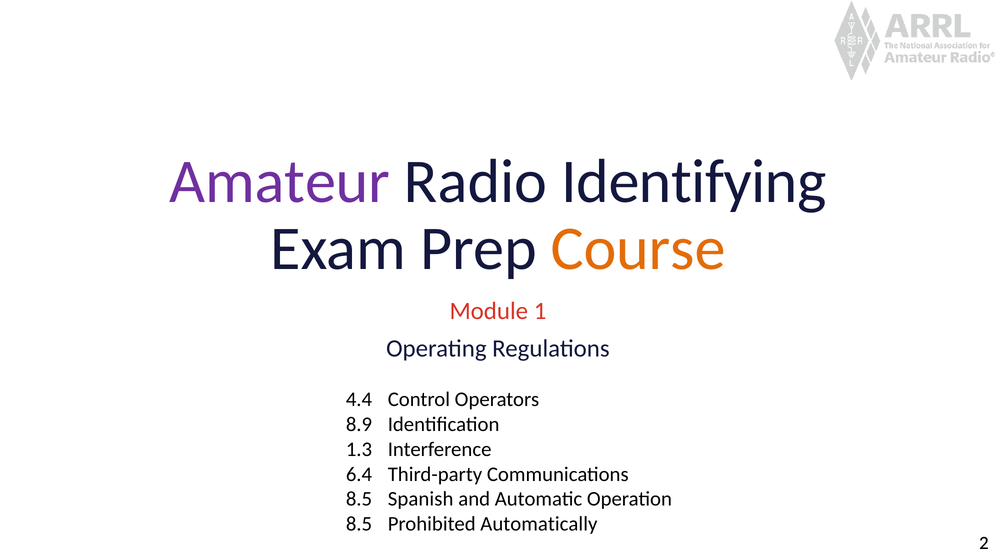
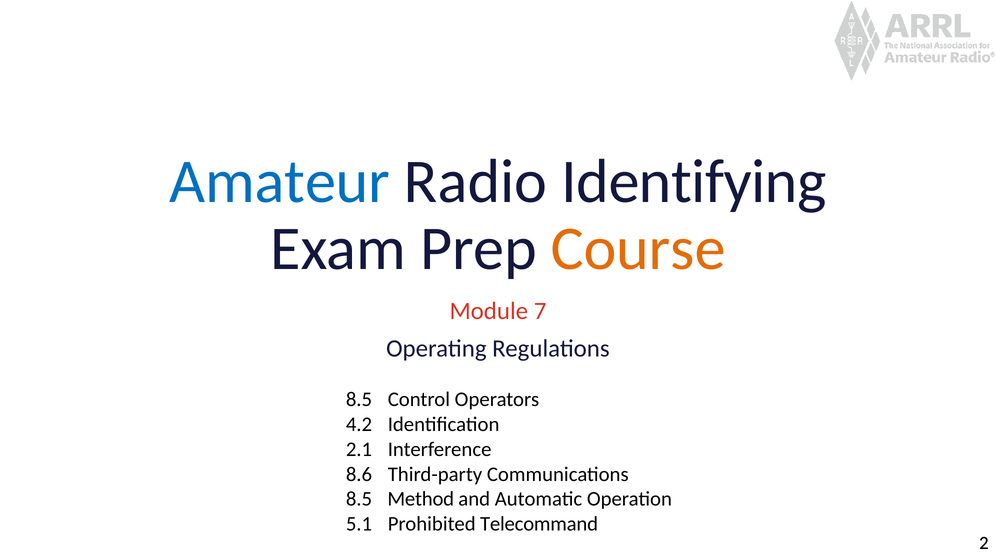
Amateur colour: purple -> blue
1: 1 -> 7
4.4 at (359, 400): 4.4 -> 8.5
8.9: 8.9 -> 4.2
1.3: 1.3 -> 2.1
6.4: 6.4 -> 8.6
Spanish: Spanish -> Method
8.5 at (359, 524): 8.5 -> 5.1
Automatically: Automatically -> Telecommand
